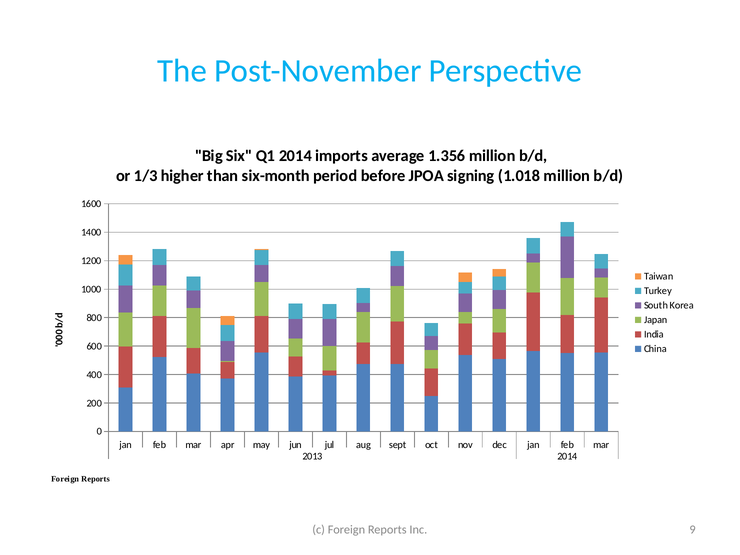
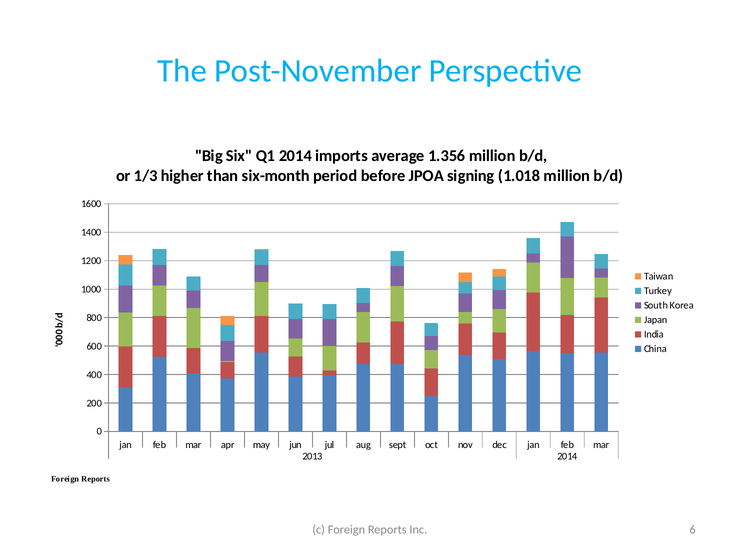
9: 9 -> 6
